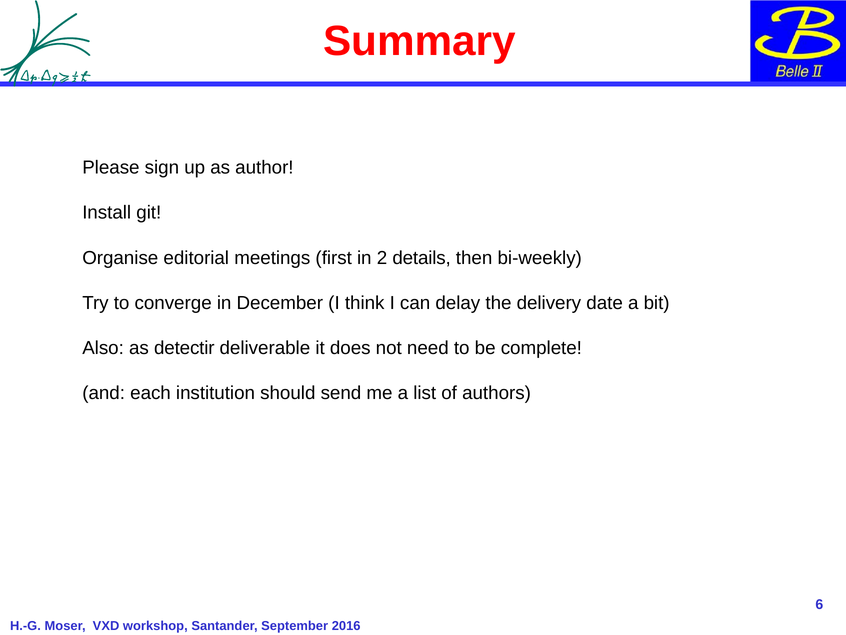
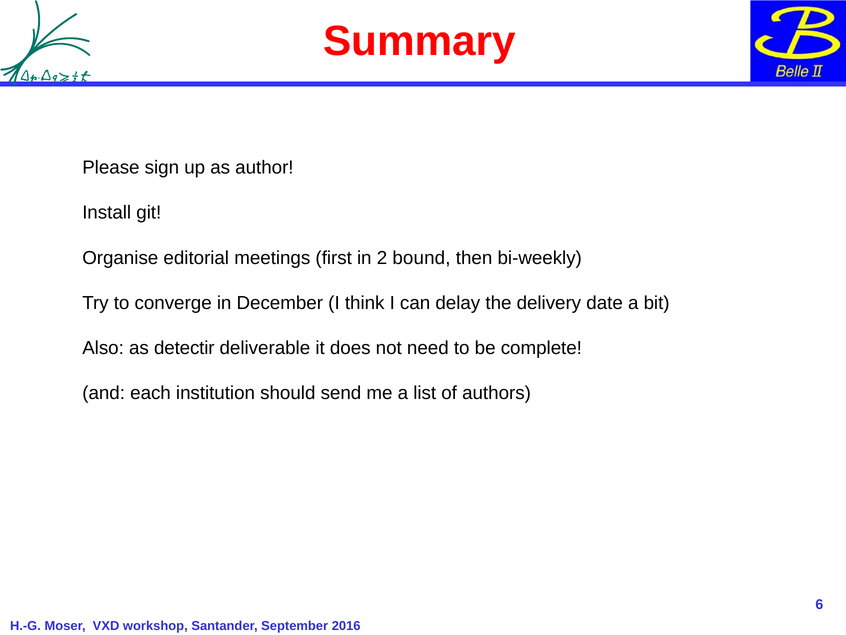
details: details -> bound
